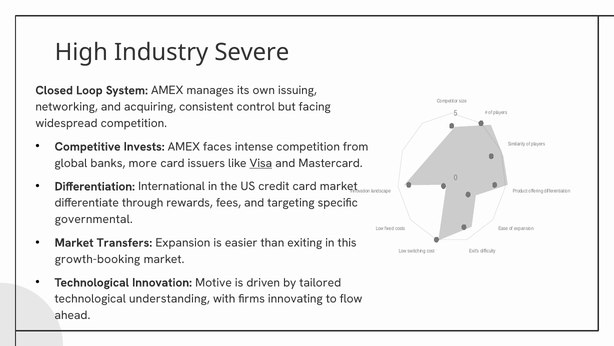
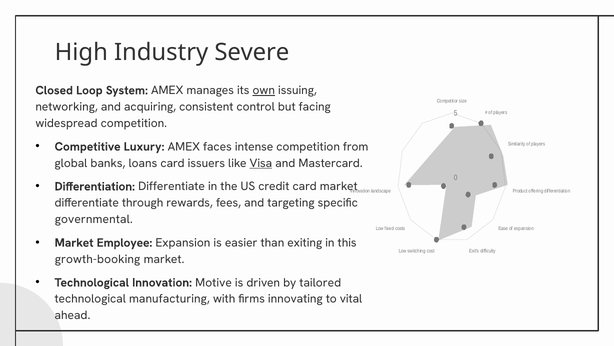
own underline: none -> present
Invests: Invests -> Luxury
more: more -> loans
Differentiation International: International -> Differentiate
Transfers: Transfers -> Employee
understanding: understanding -> manufacturing
flow: flow -> vital
